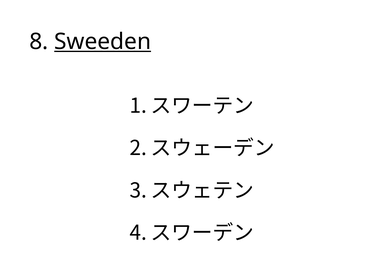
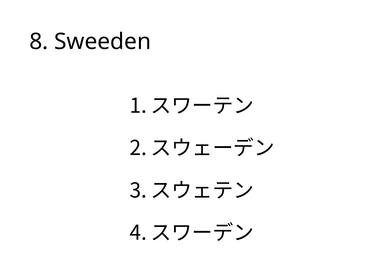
Sweeden underline: present -> none
